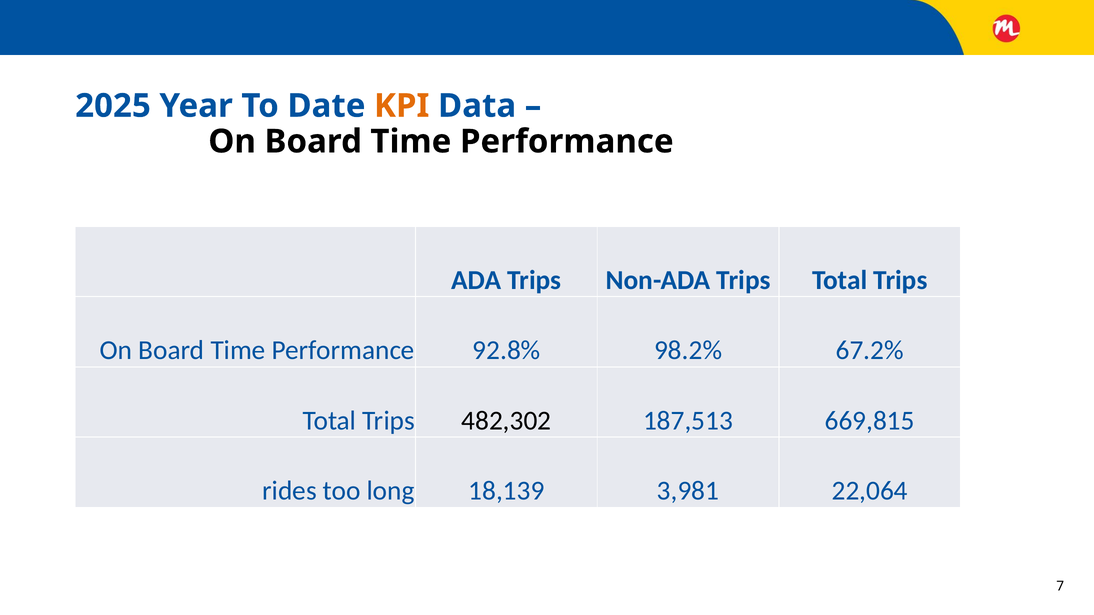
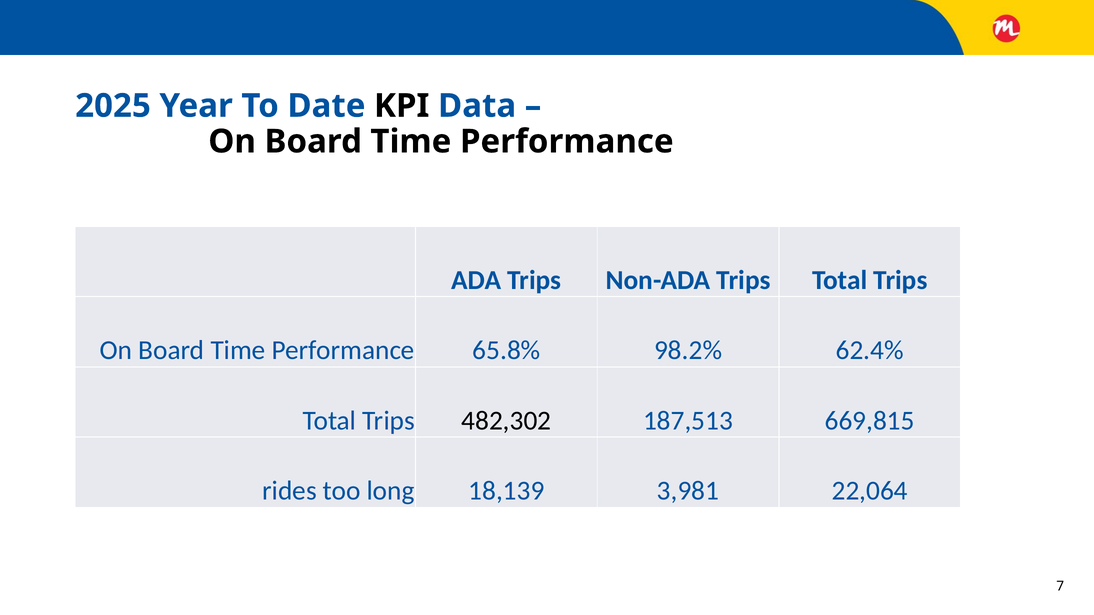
KPI colour: orange -> black
92.8%: 92.8% -> 65.8%
67.2%: 67.2% -> 62.4%
